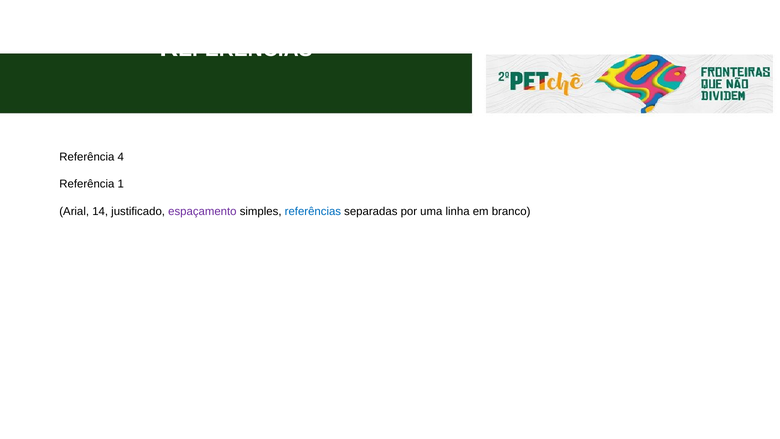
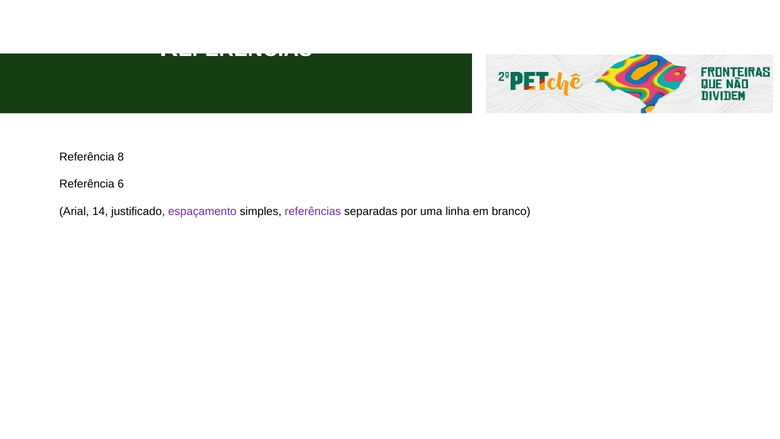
4: 4 -> 8
1: 1 -> 6
referências colour: blue -> purple
